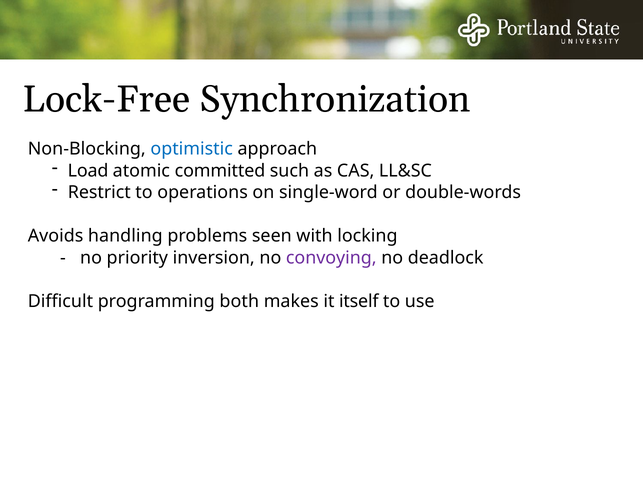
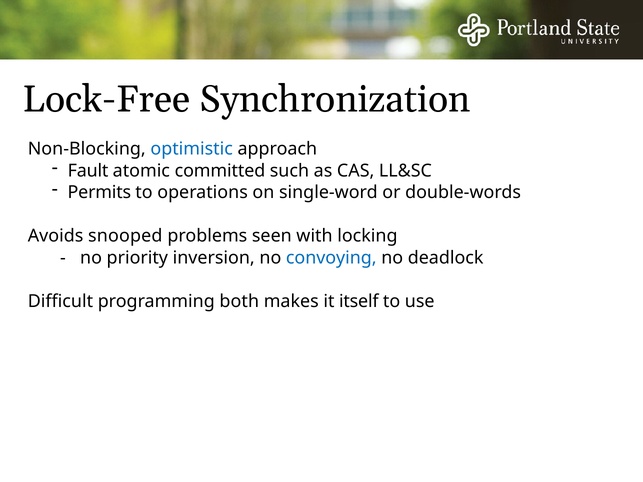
Load: Load -> Fault
Restrict: Restrict -> Permits
handling: handling -> snooped
convoying colour: purple -> blue
